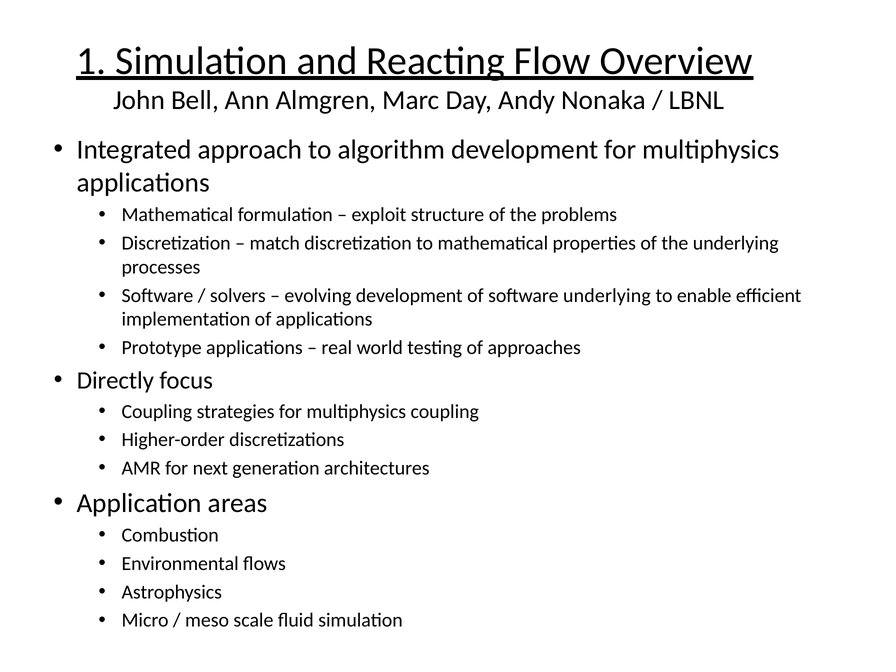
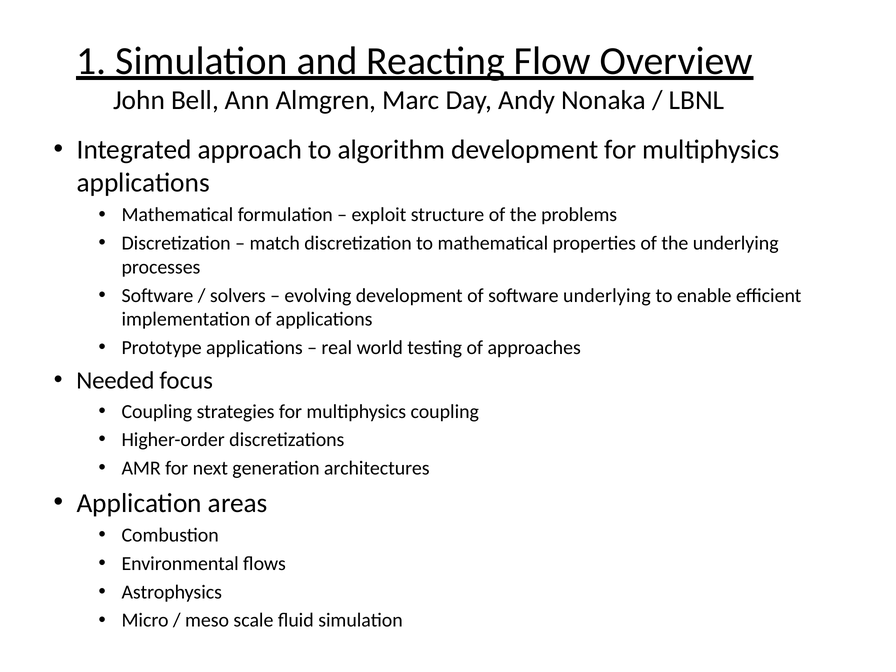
Directly: Directly -> Needed
